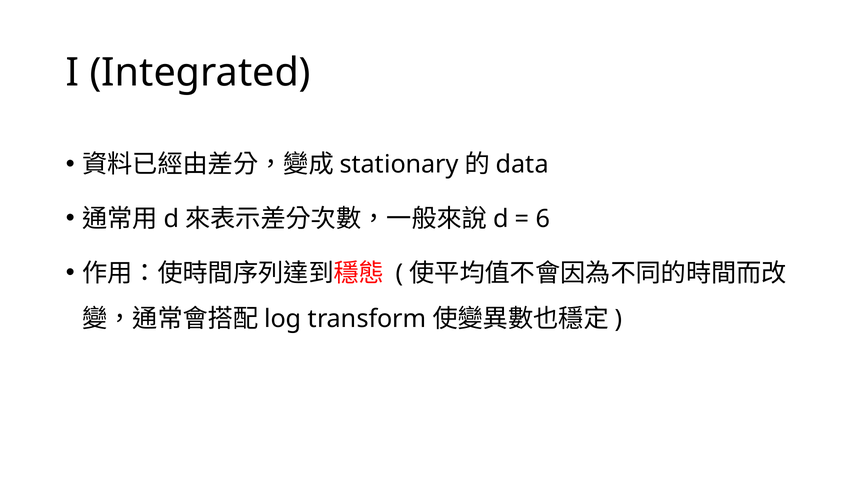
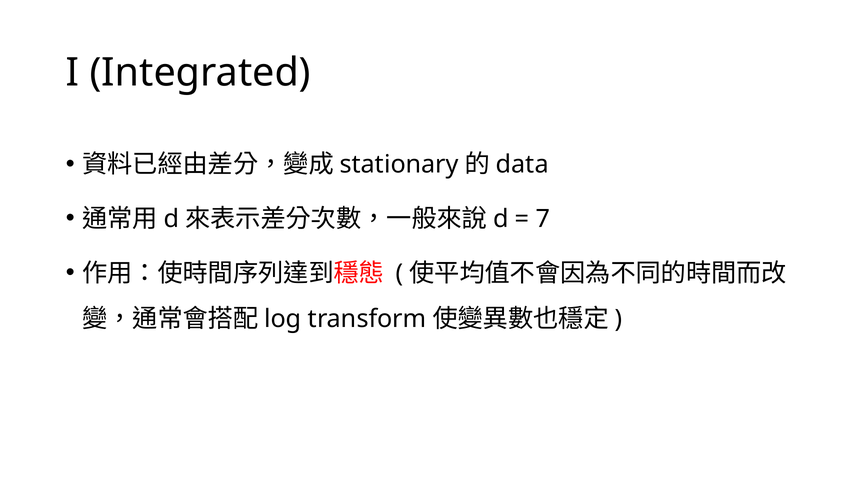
6: 6 -> 7
